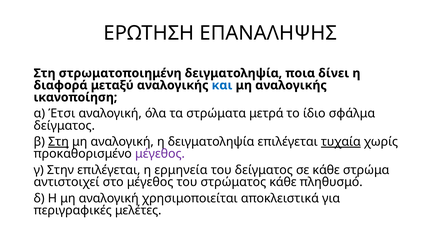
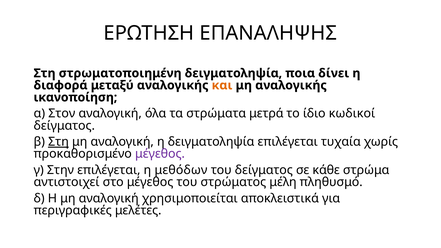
και colour: blue -> orange
Έτσι: Έτσι -> Στον
σφάλμα: σφάλμα -> κωδικοί
τυχαία underline: present -> none
ερμηνεία: ερμηνεία -> μεθόδων
στρώματος κάθε: κάθε -> μέλη
